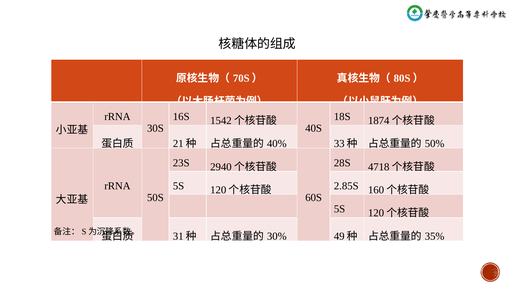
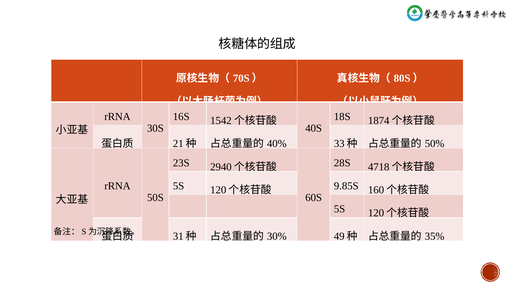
2.85S: 2.85S -> 9.85S
